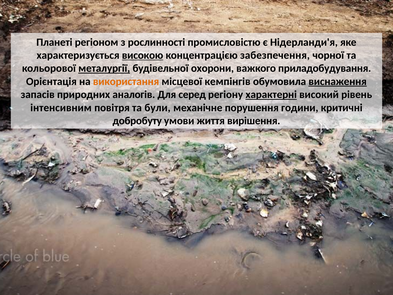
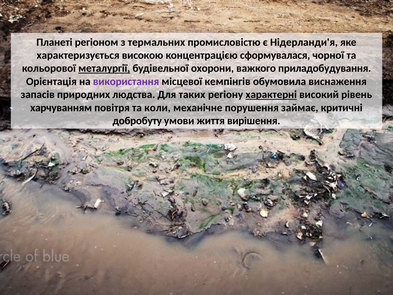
рослинності: рослинності -> термальних
високою underline: present -> none
забезпечення: забезпечення -> сформувалася
використання colour: orange -> purple
виснаження underline: present -> none
аналогів: аналогів -> людства
серед: серед -> таких
інтенсивним: інтенсивним -> харчуванням
були: були -> коли
години: години -> займає
